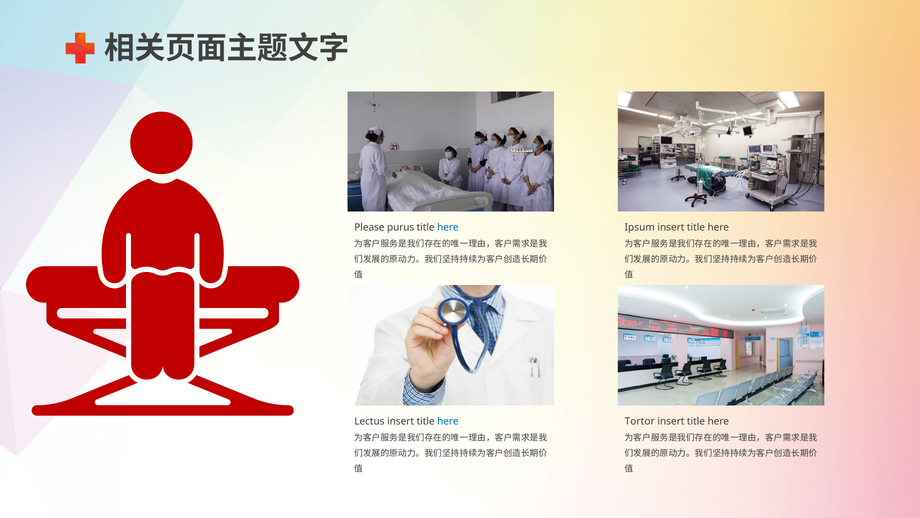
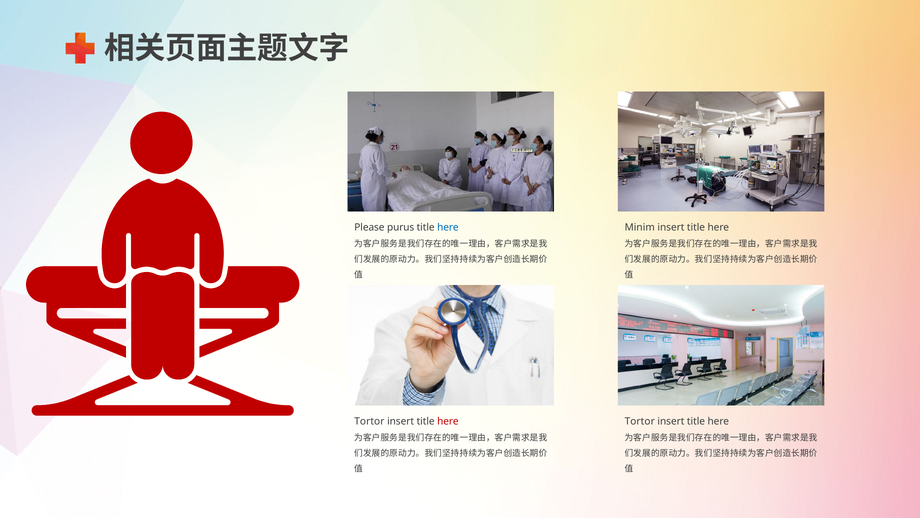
Ipsum: Ipsum -> Minim
Lectus at (369, 421): Lectus -> Tortor
here at (448, 421) colour: blue -> red
